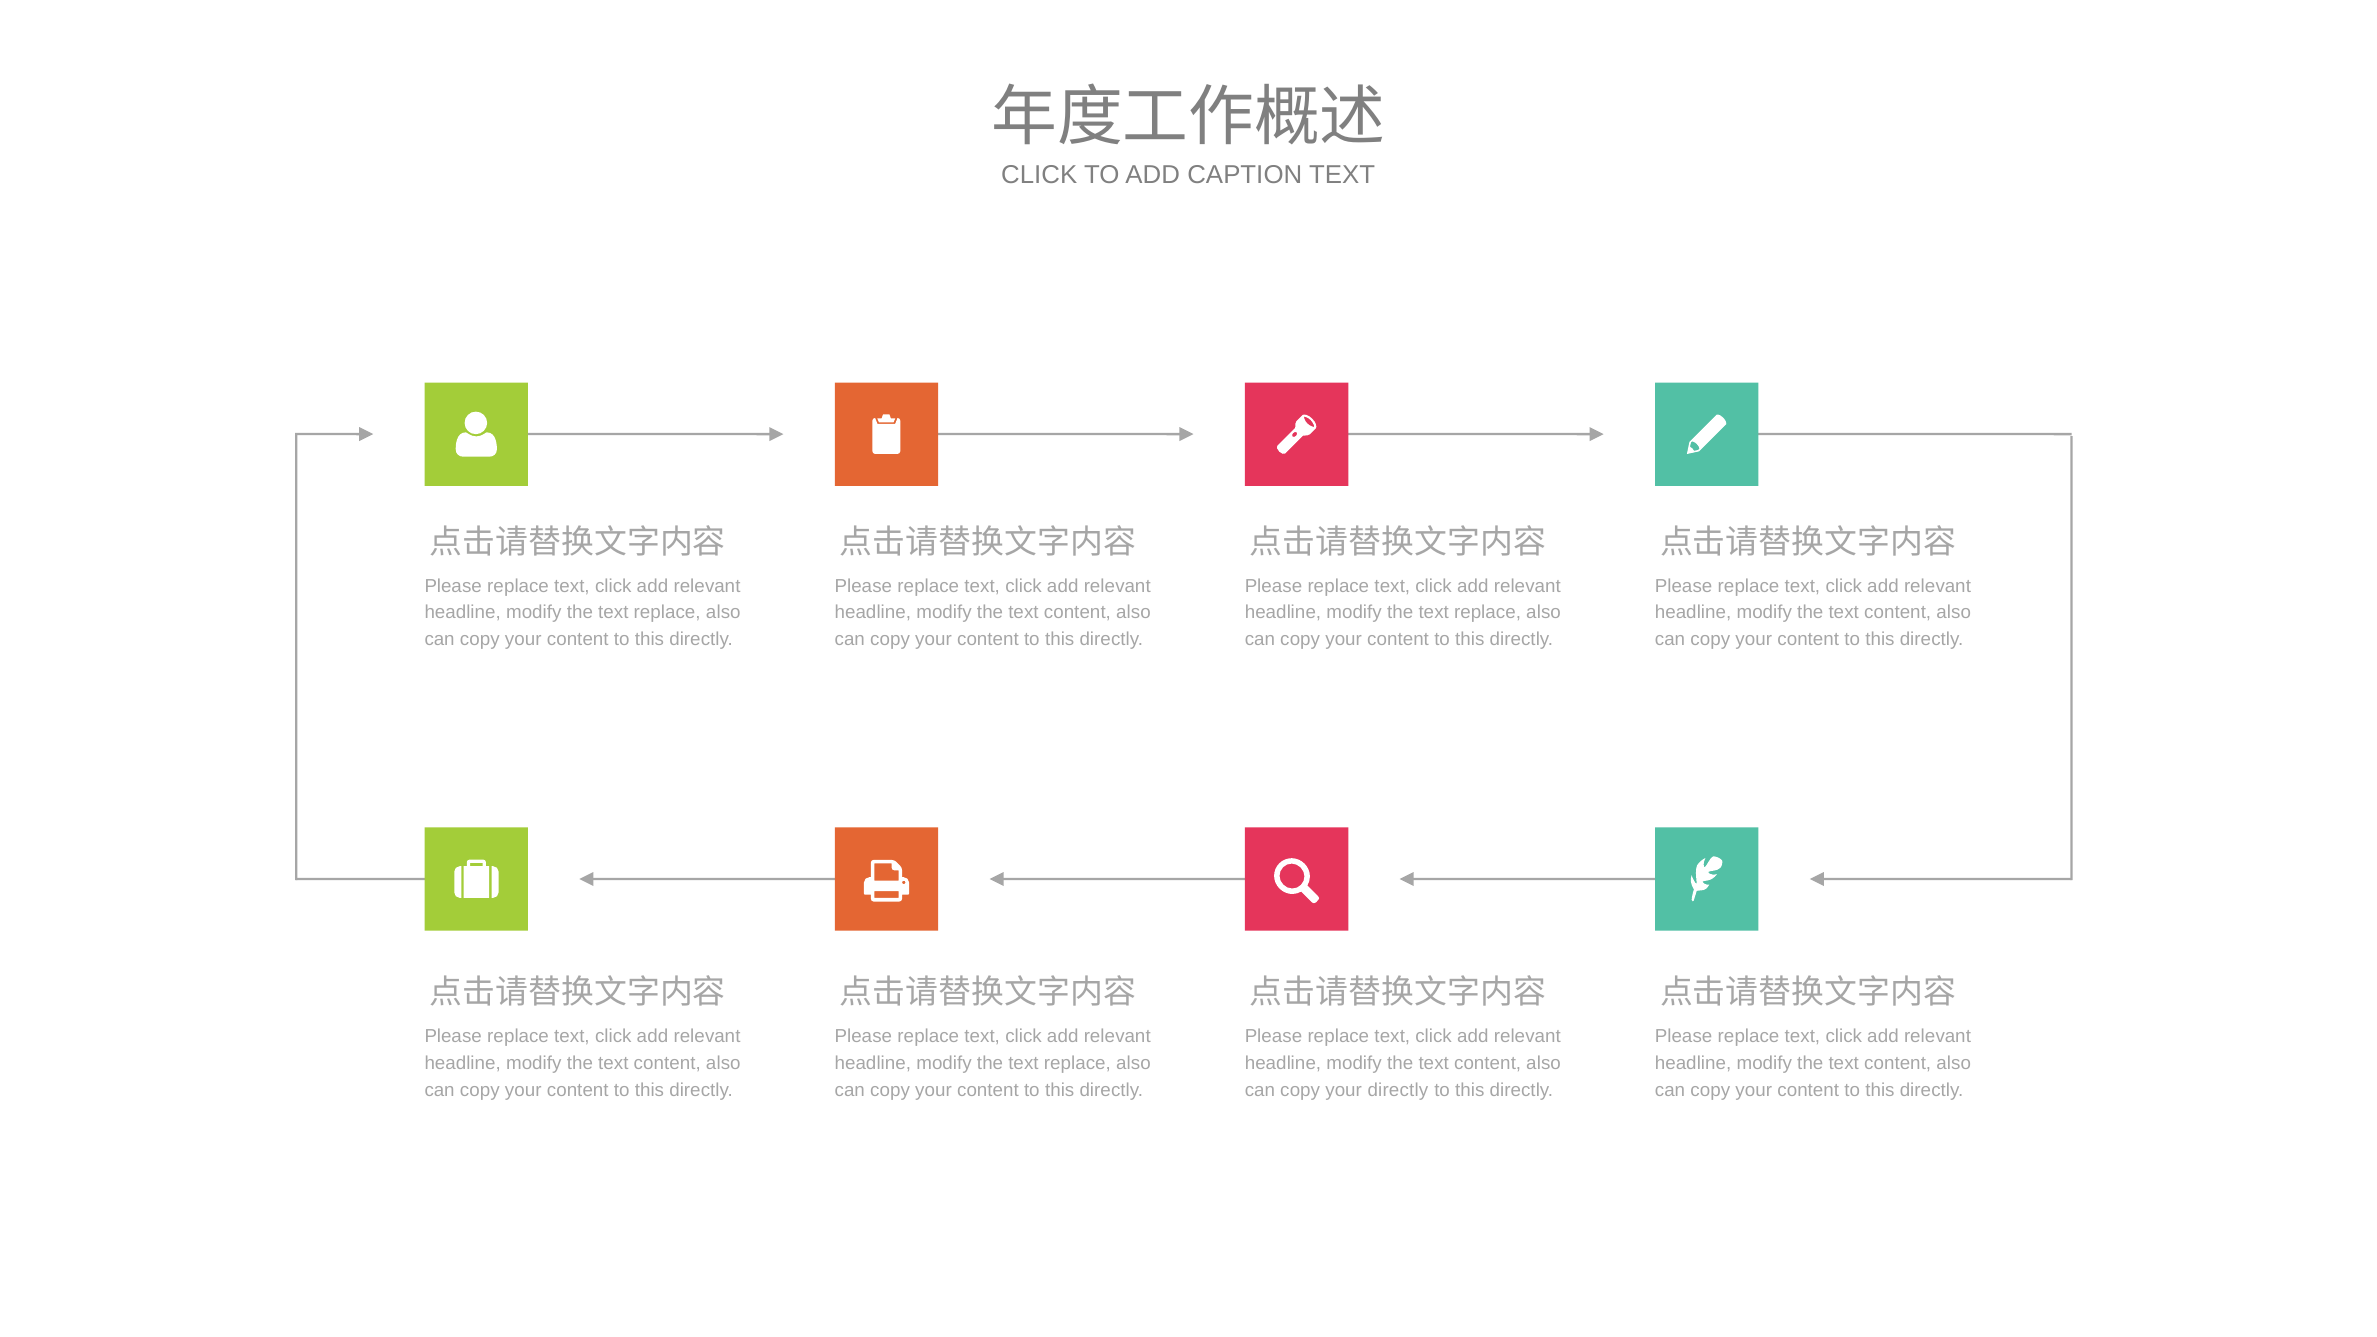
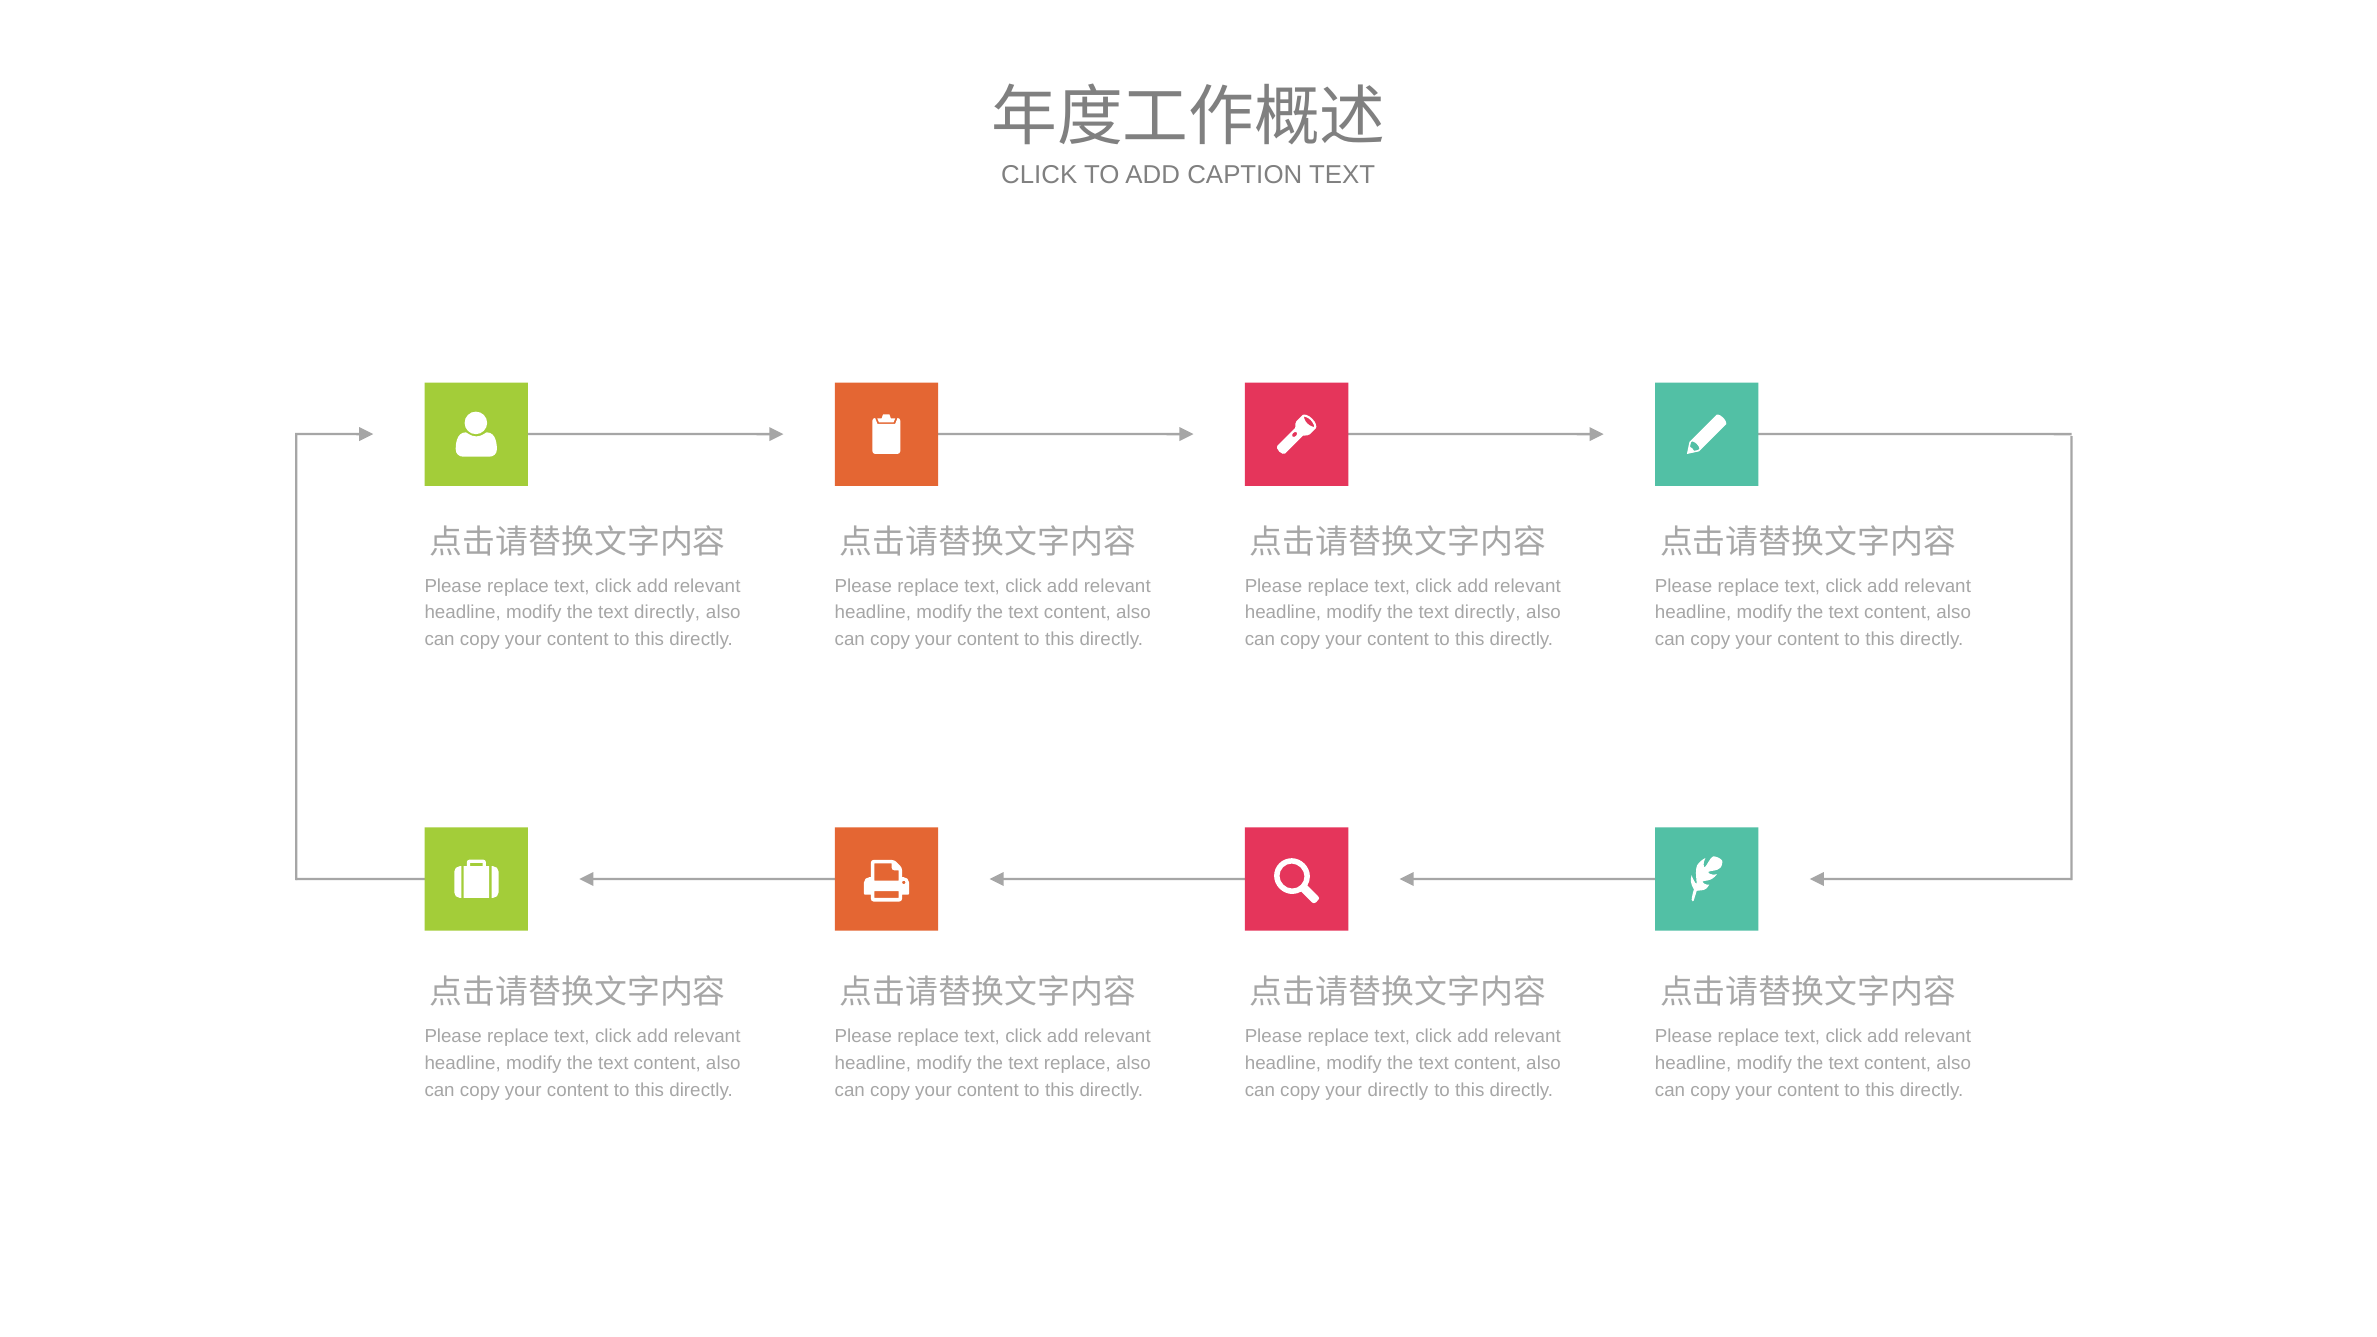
replace at (667, 613): replace -> directly
replace at (1488, 613): replace -> directly
